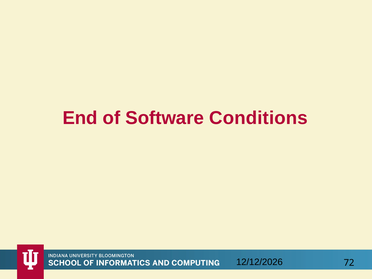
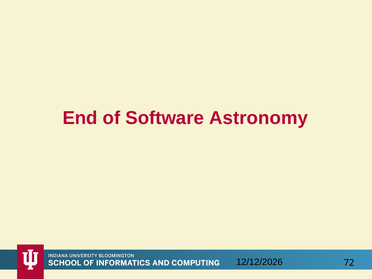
Conditions: Conditions -> Astronomy
